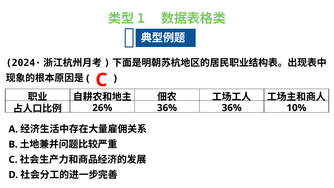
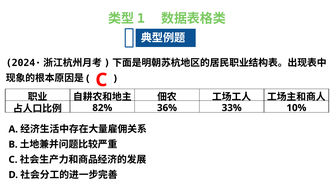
26%: 26% -> 82%
36% 36%: 36% -> 33%
